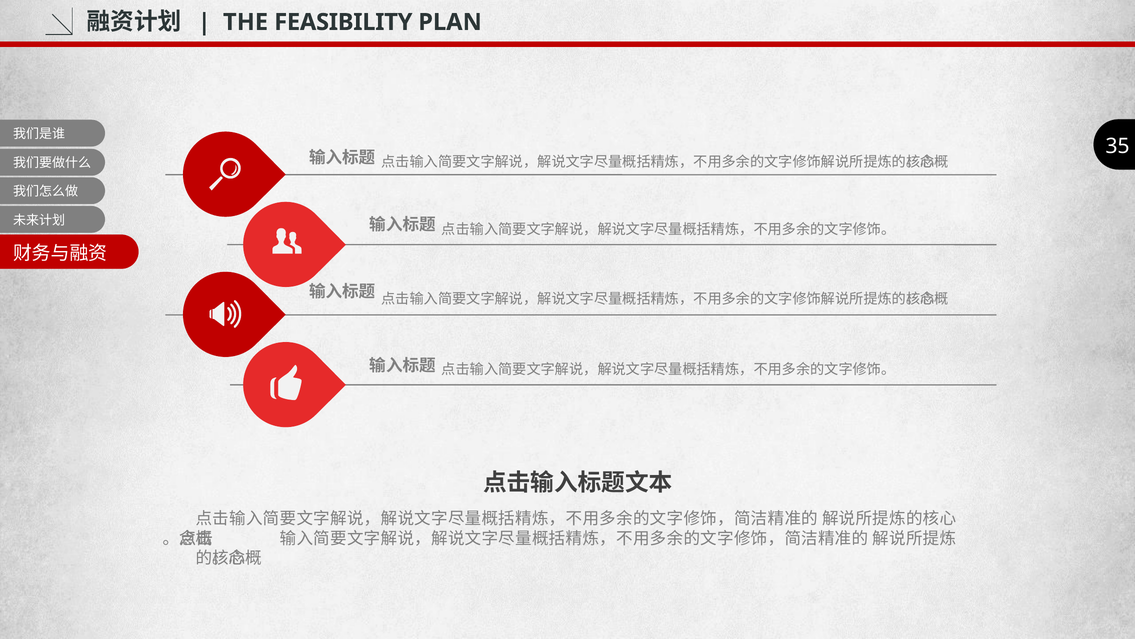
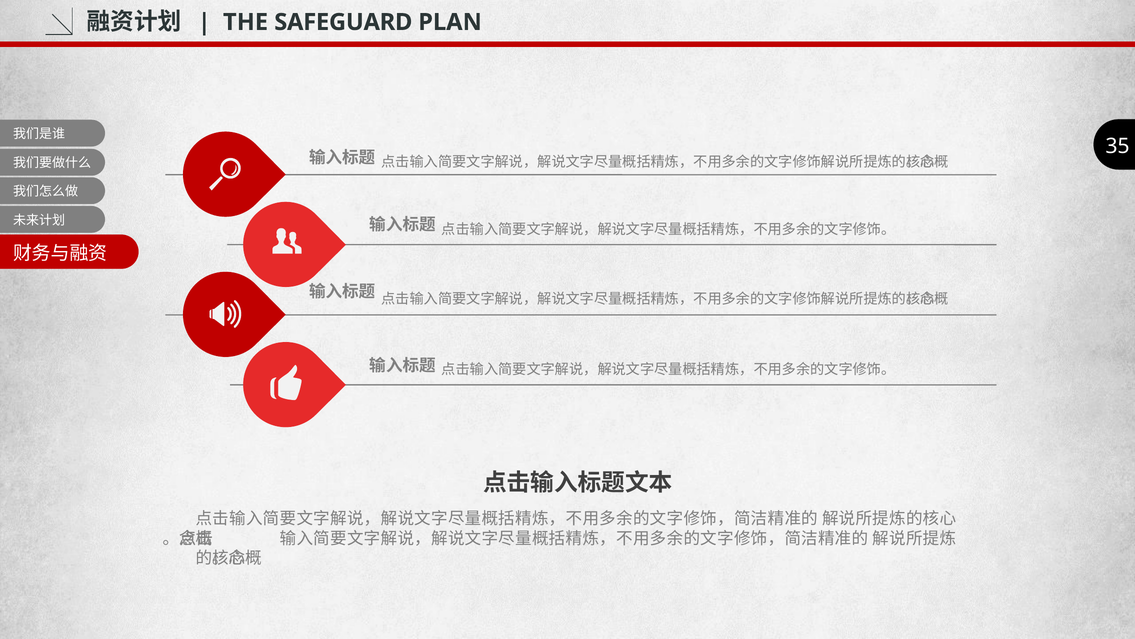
FEASIBILITY: FEASIBILITY -> SAFEGUARD
